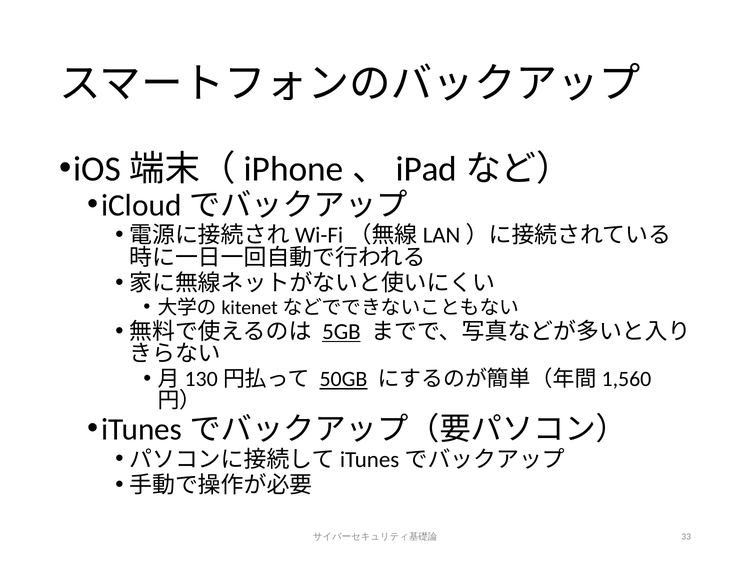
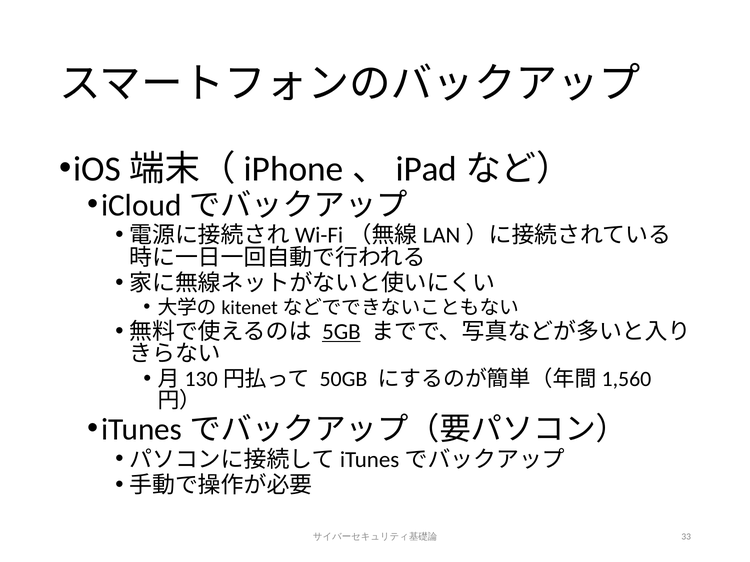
50GB underline: present -> none
